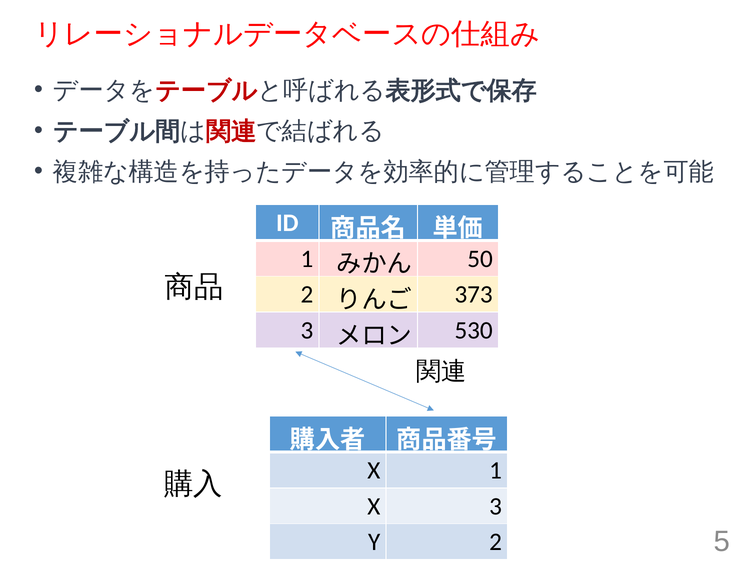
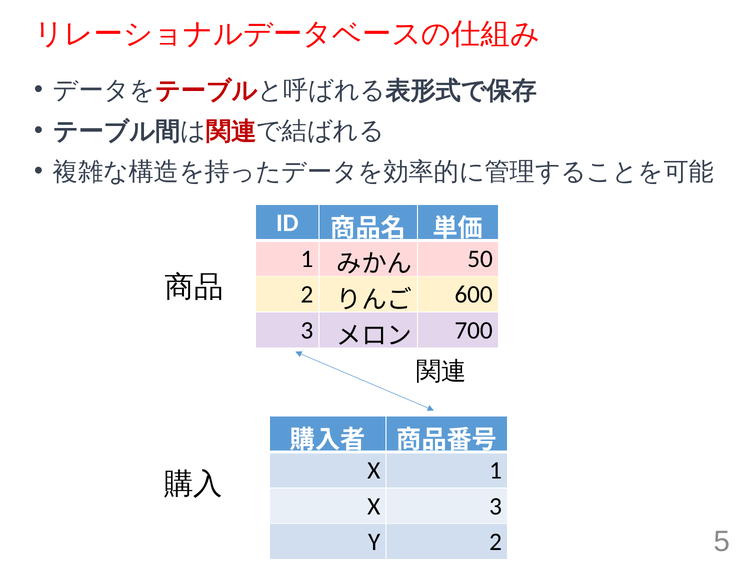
373: 373 -> 600
530: 530 -> 700
